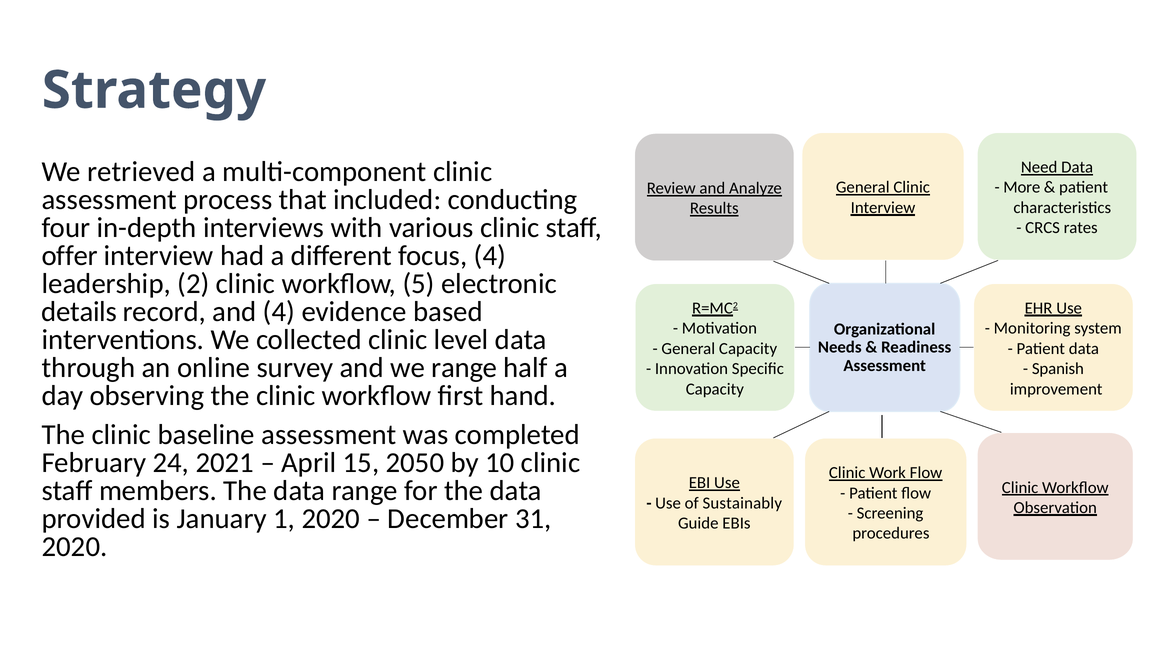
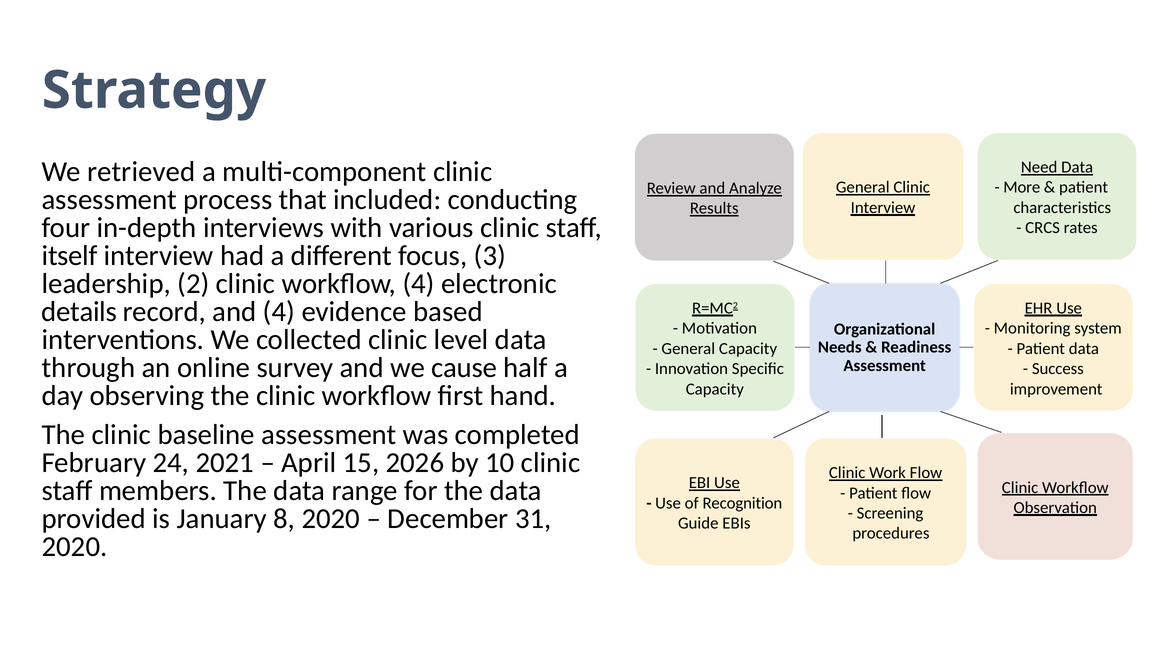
offer: offer -> itself
focus 4: 4 -> 3
workflow 5: 5 -> 4
we range: range -> cause
Spanish: Spanish -> Success
2050: 2050 -> 2026
Sustainably: Sustainably -> Recognition
1: 1 -> 8
